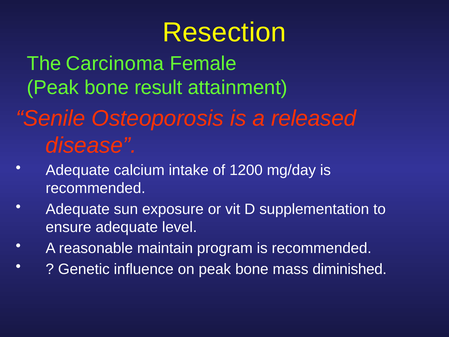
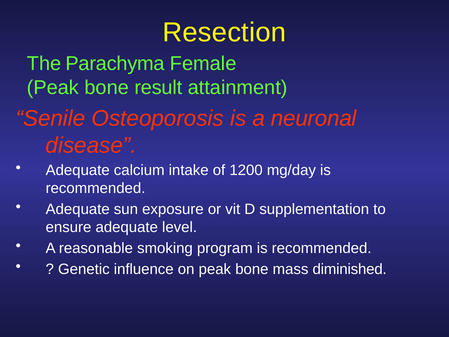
Carcinoma: Carcinoma -> Parachyma
released: released -> neuronal
maintain: maintain -> smoking
